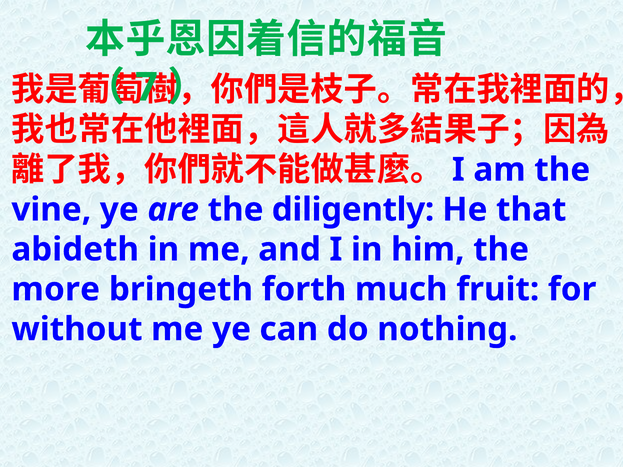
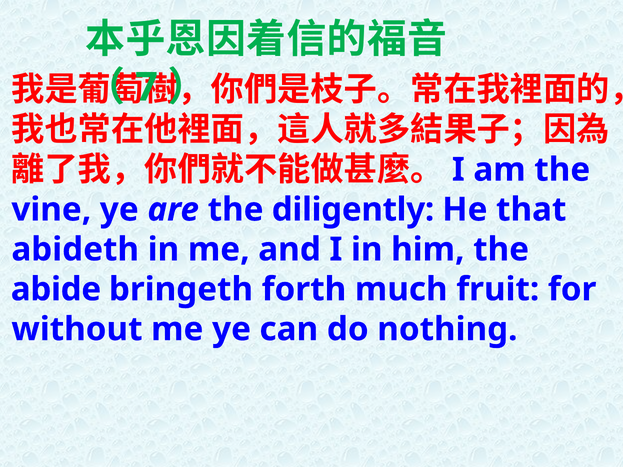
more: more -> abide
